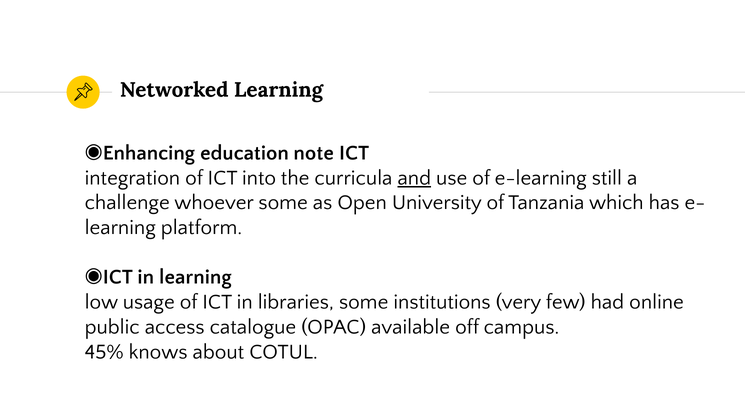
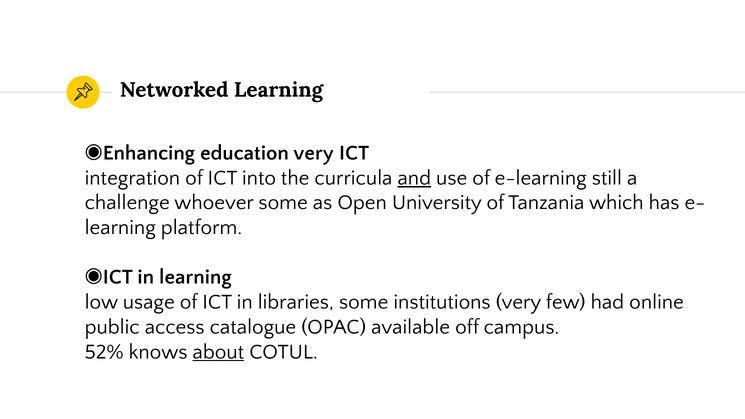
education note: note -> very
45%: 45% -> 52%
about underline: none -> present
